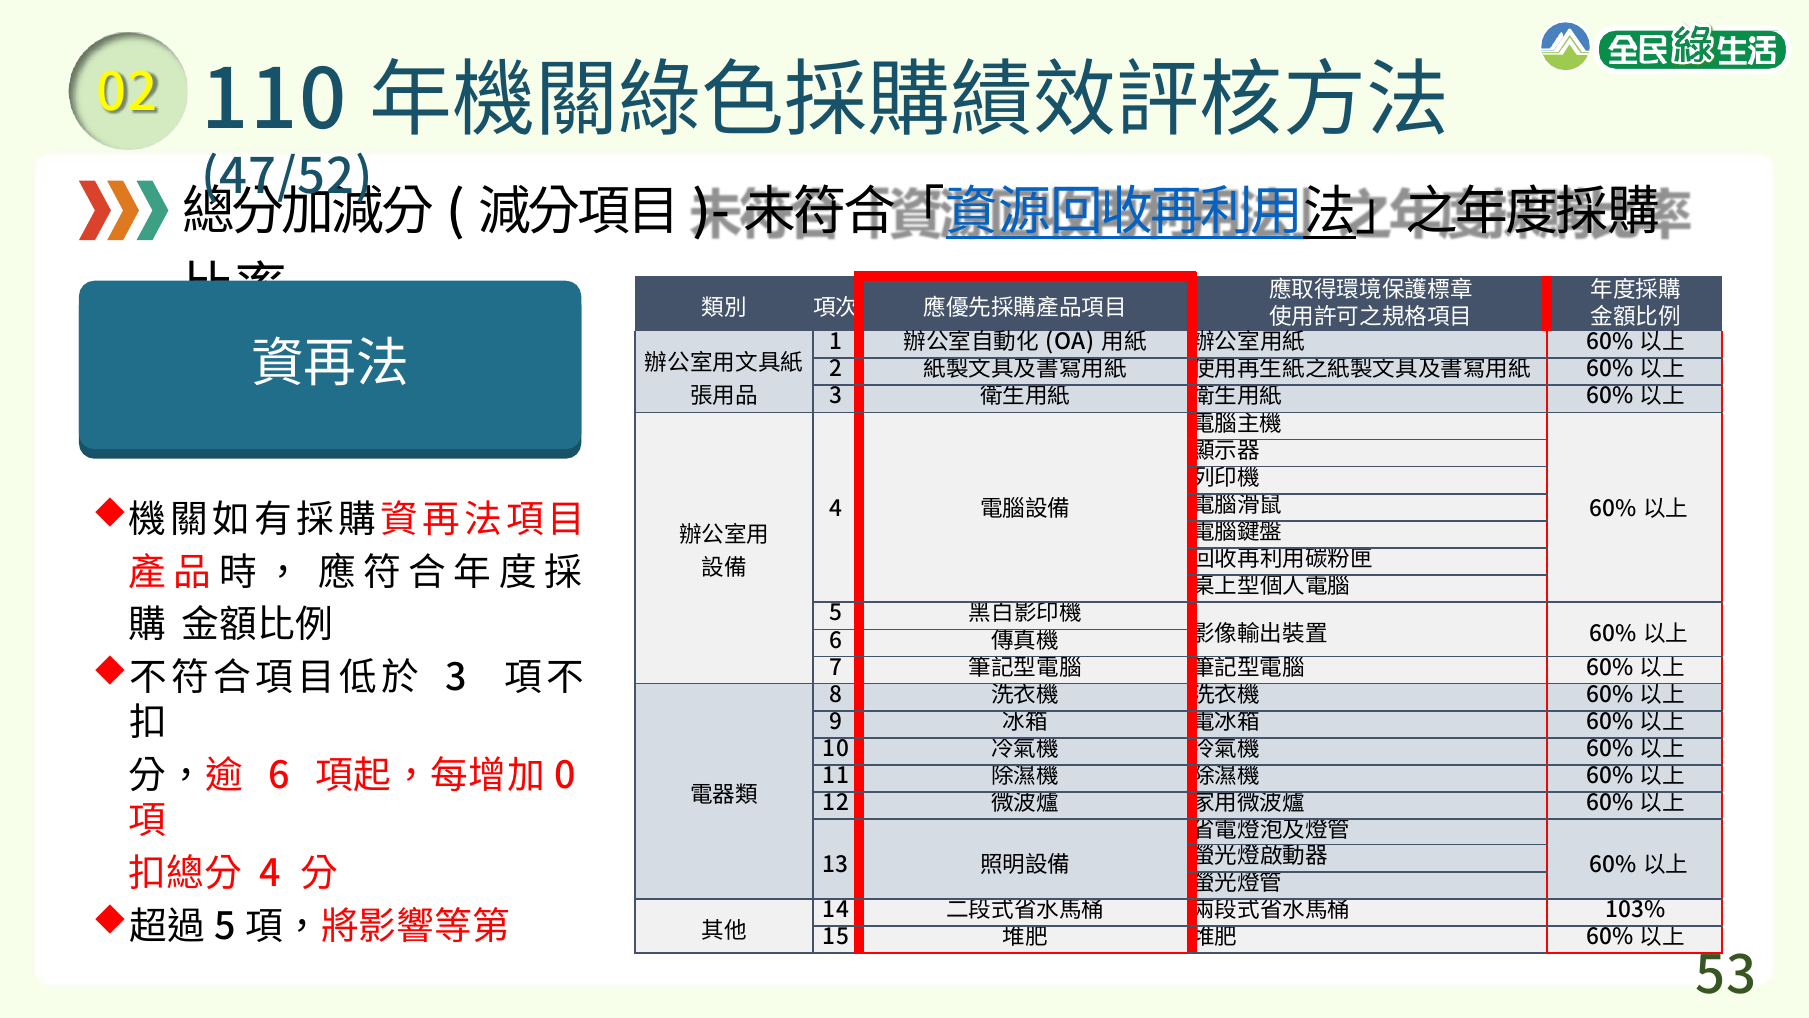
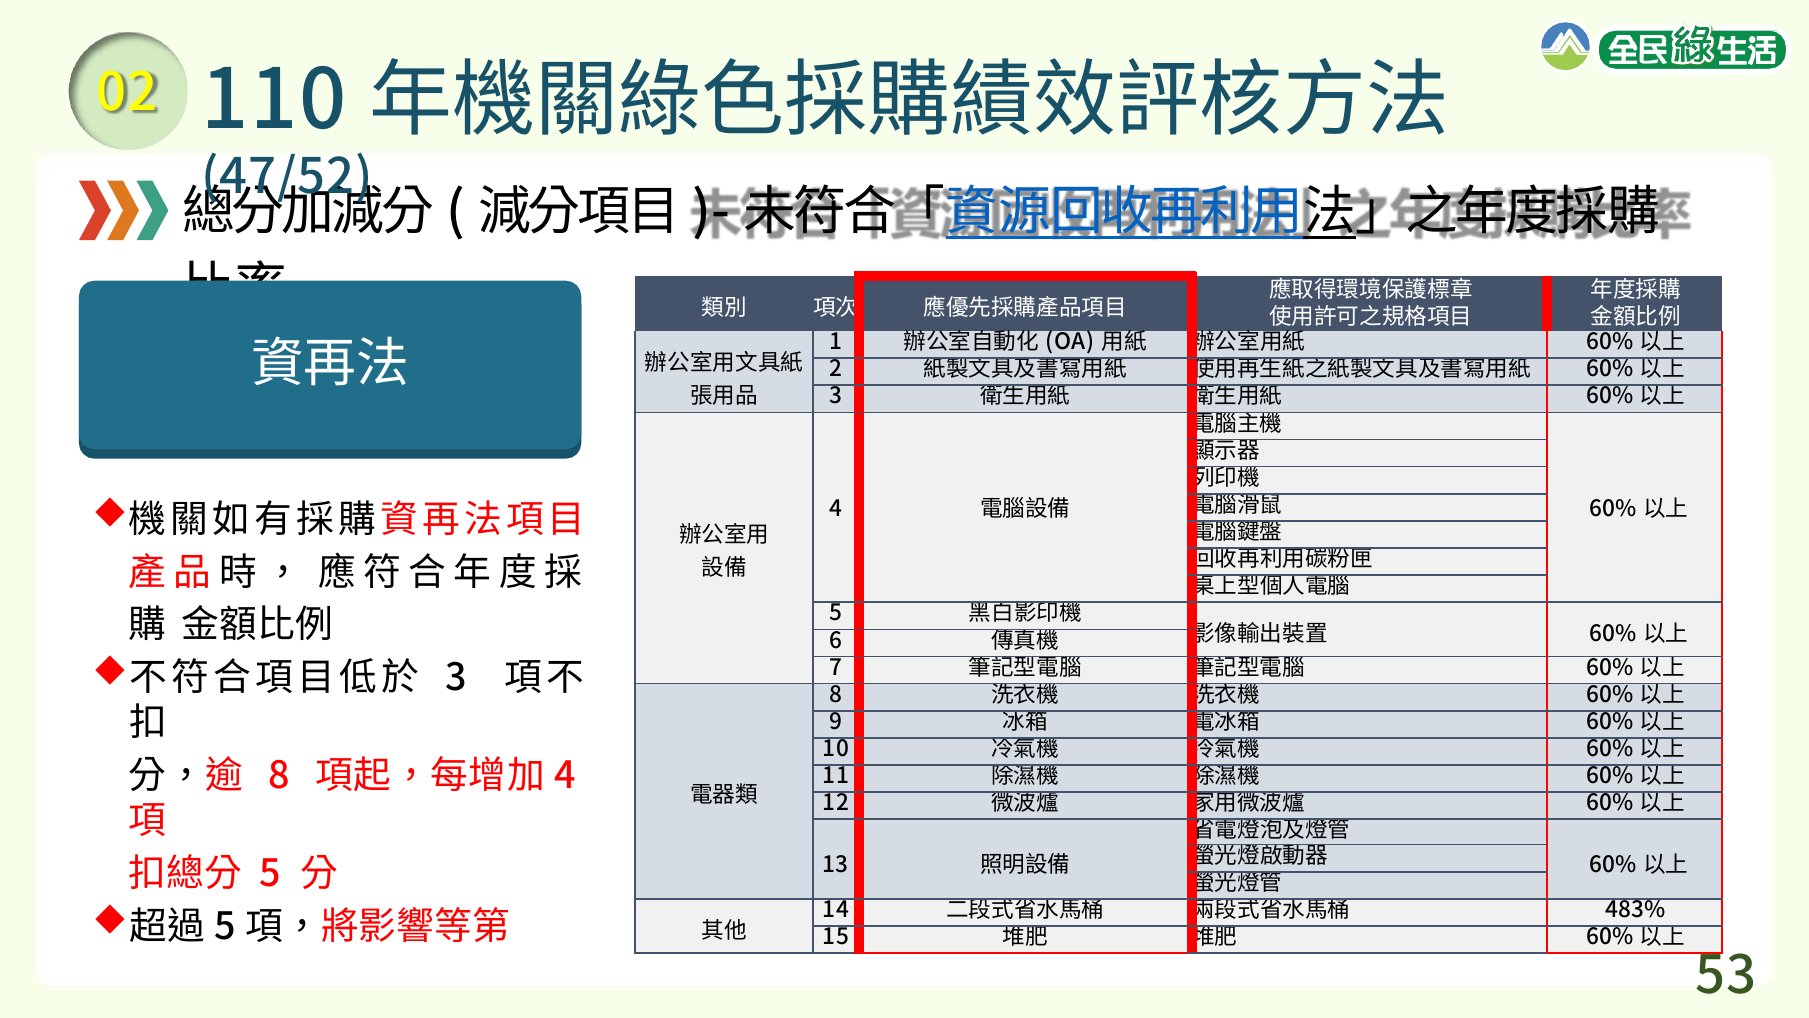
6 at (279, 775): 6 -> 8
0 at (565, 775): 0 -> 4
4 at (271, 874): 4 -> 5
103%: 103% -> 483%
